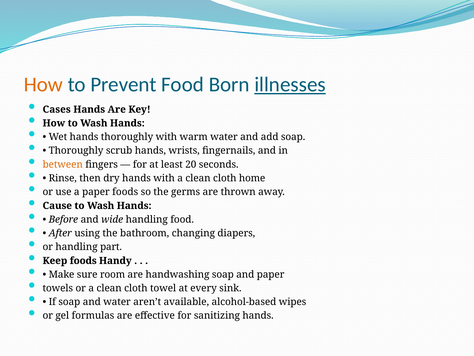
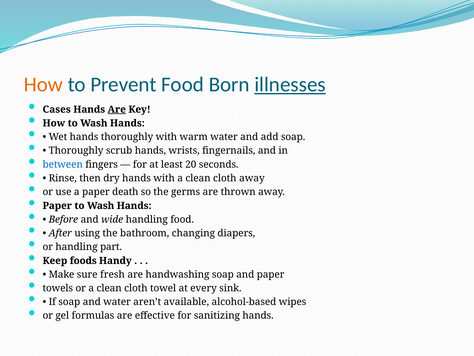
Are at (117, 109) underline: none -> present
between colour: orange -> blue
cloth home: home -> away
paper foods: foods -> death
Cause at (57, 205): Cause -> Paper
room: room -> fresh
